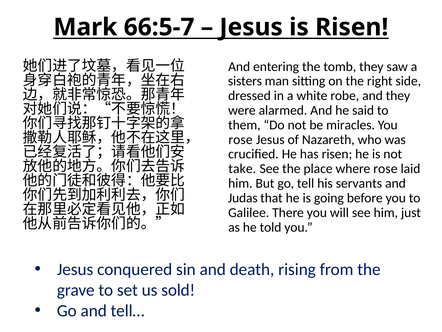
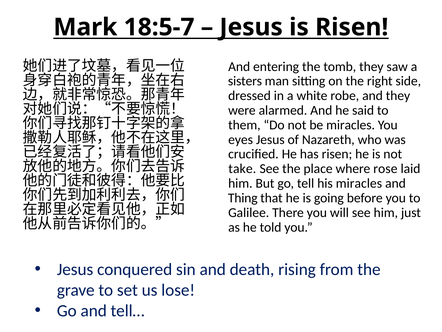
66:5-7: 66:5-7 -> 18:5-7
rose at (241, 139): rose -> eyes
his servants: servants -> miracles
Judas: Judas -> Thing
sold: sold -> lose
